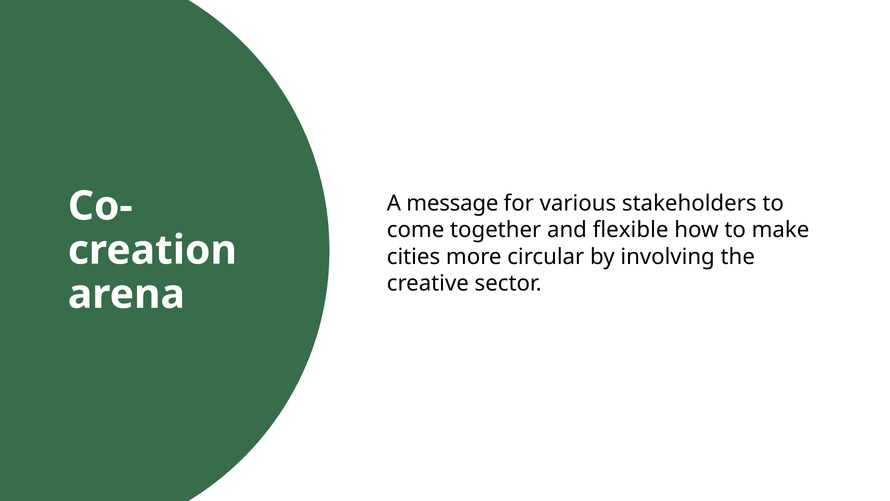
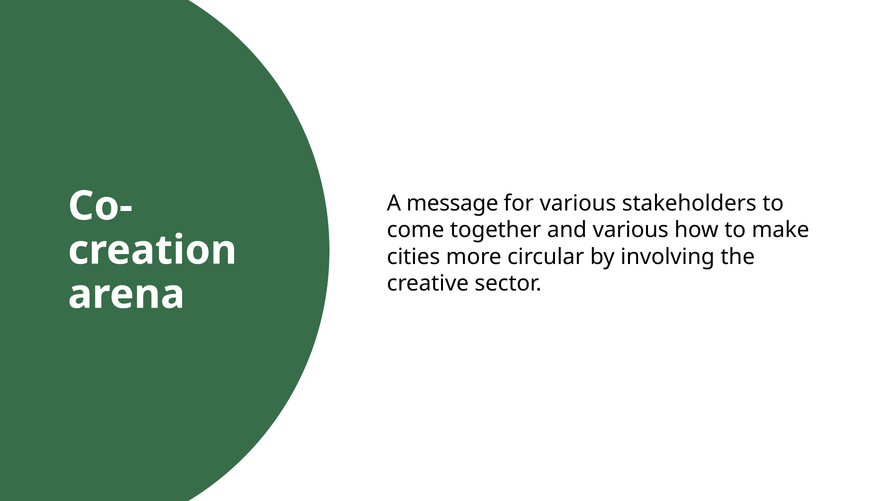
and flexible: flexible -> various
